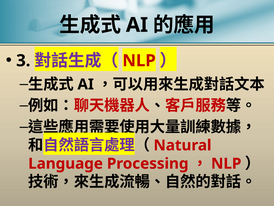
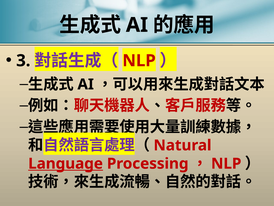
Language underline: none -> present
